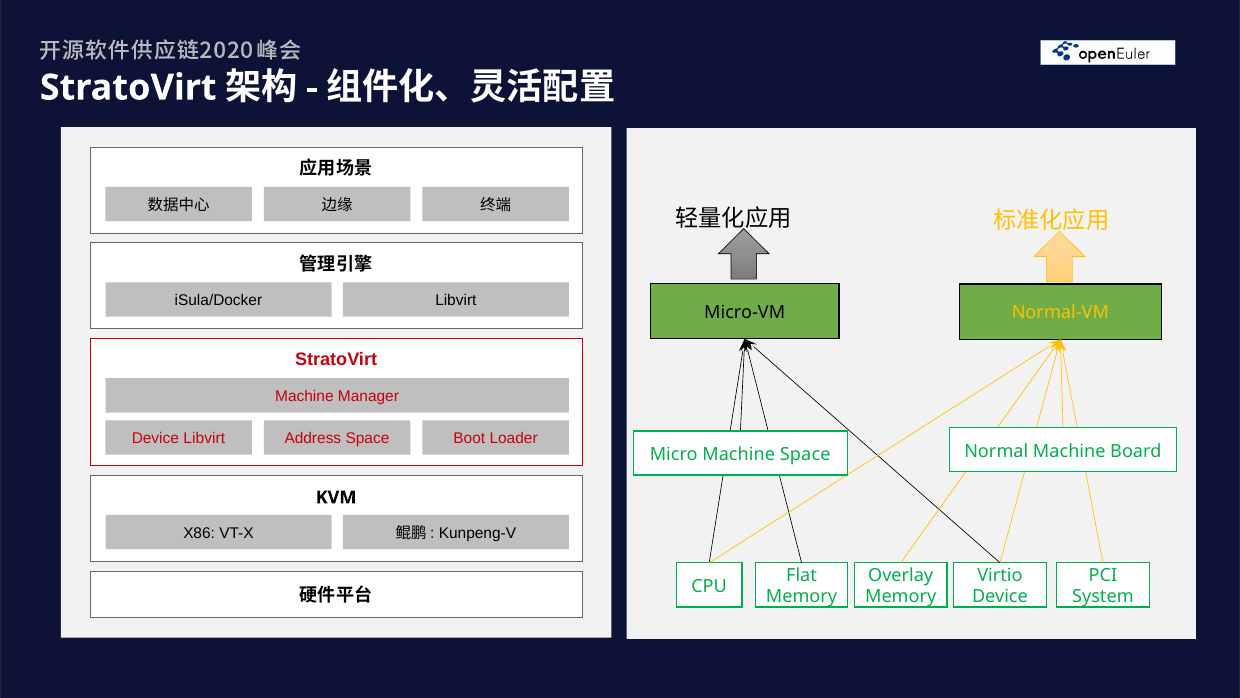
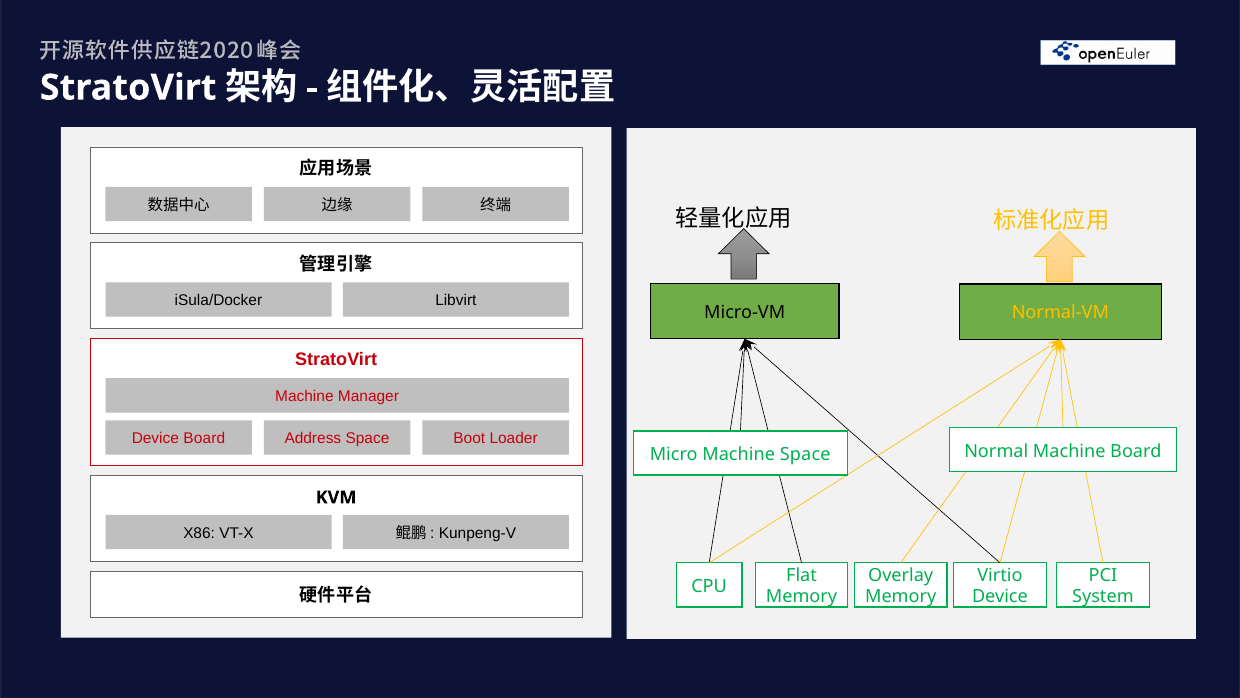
Device Libvirt: Libvirt -> Board
